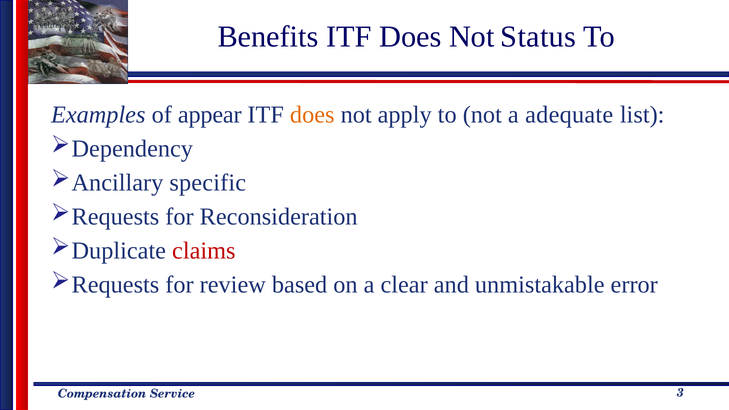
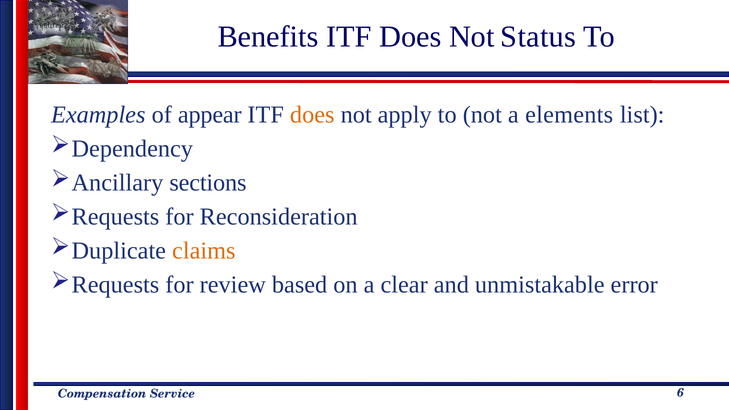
adequate: adequate -> elements
specific: specific -> sections
claims colour: red -> orange
3: 3 -> 6
